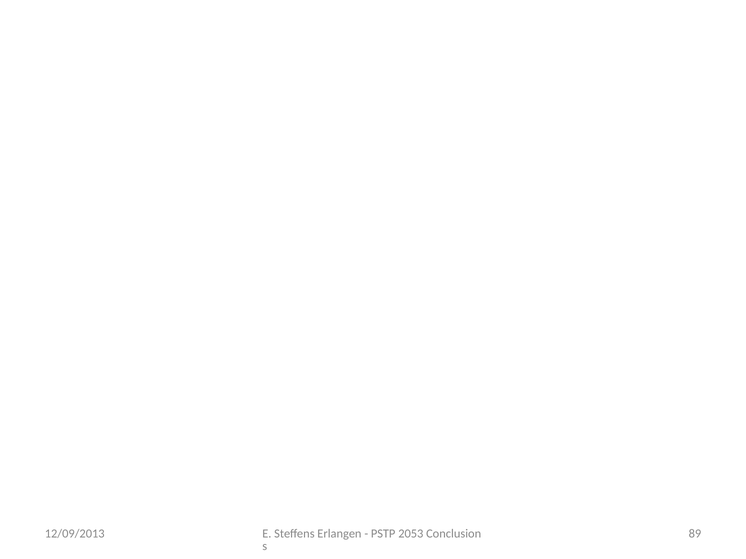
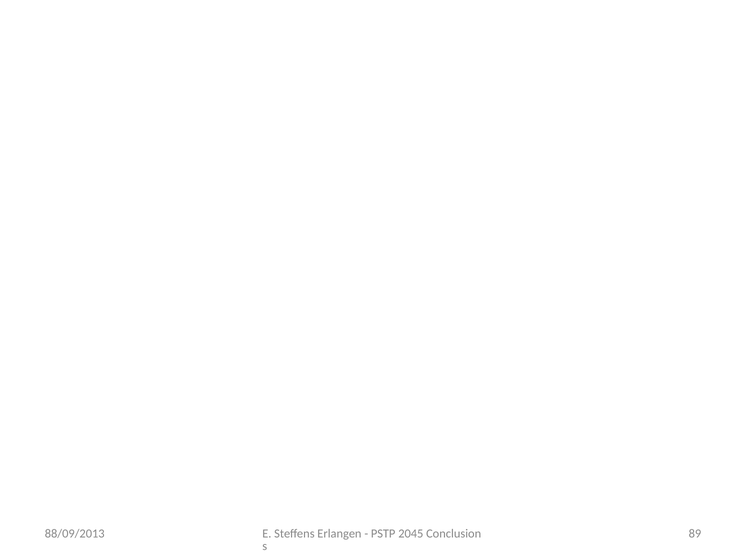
2053: 2053 -> 2045
12/09/2013: 12/09/2013 -> 88/09/2013
